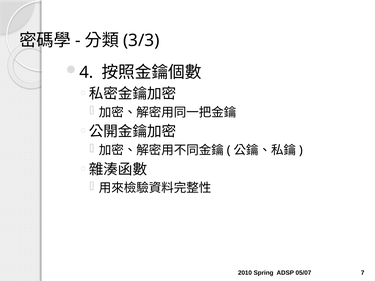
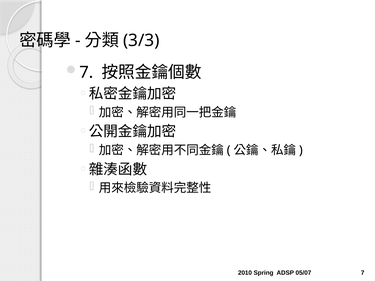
4 at (86, 72): 4 -> 7
